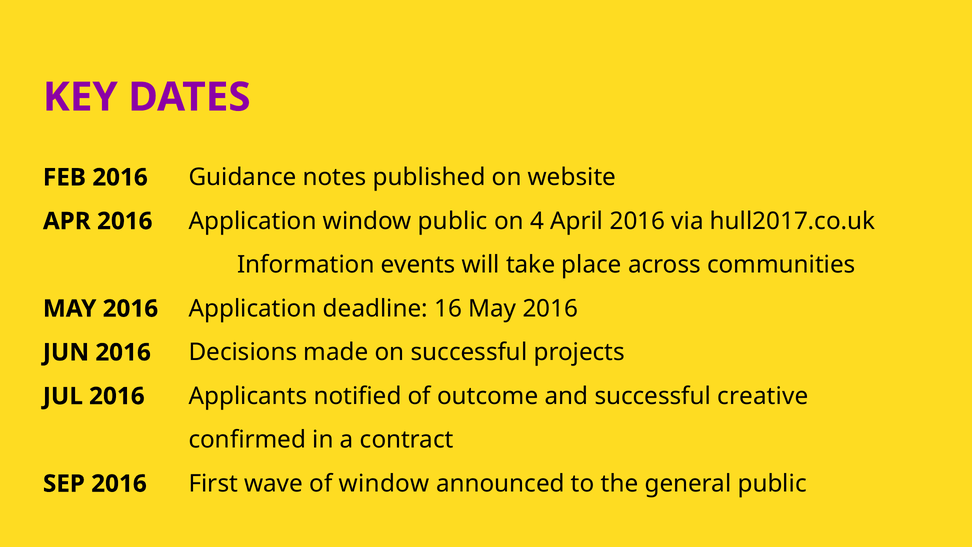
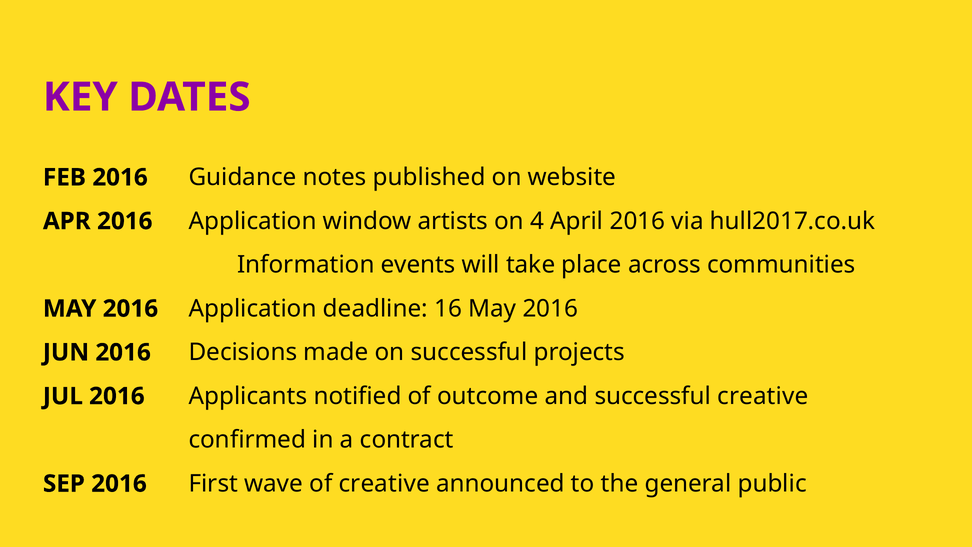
window public: public -> artists
of window: window -> creative
